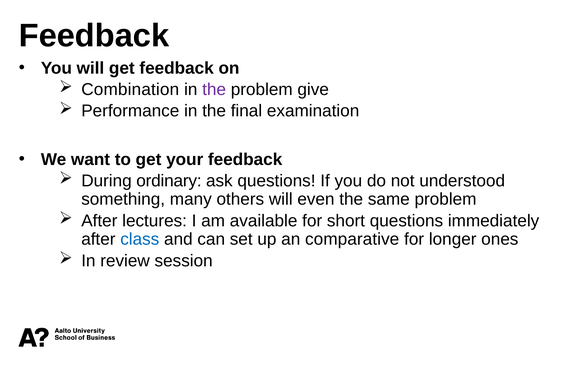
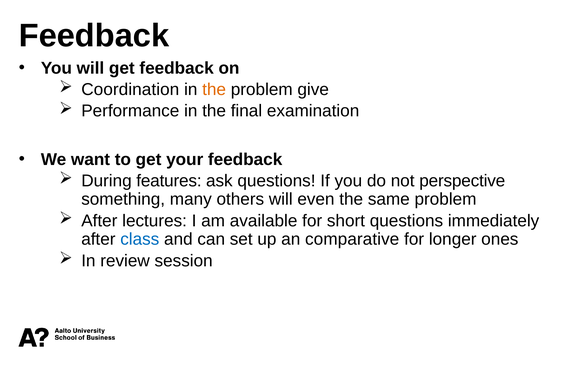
Combination: Combination -> Coordination
the at (214, 90) colour: purple -> orange
ordinary: ordinary -> features
understood: understood -> perspective
